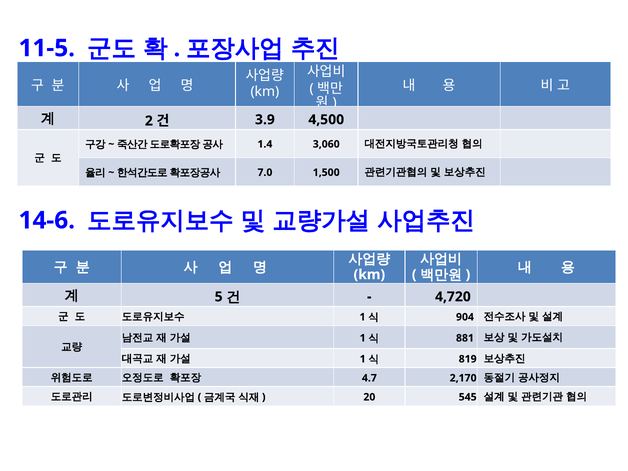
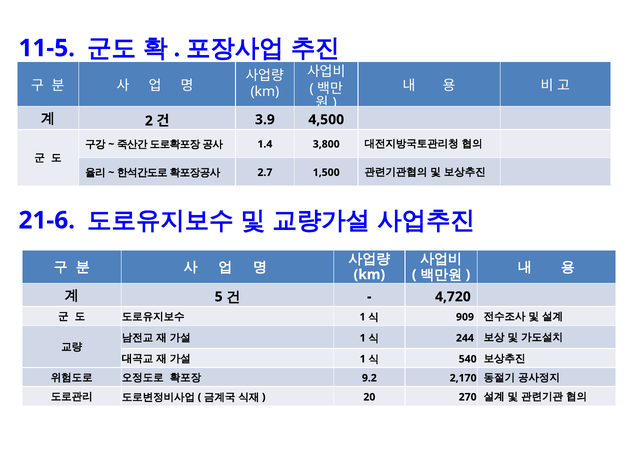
3,060: 3,060 -> 3,800
7.0: 7.0 -> 2.7
14-6: 14-6 -> 21-6
904: 904 -> 909
881: 881 -> 244
819: 819 -> 540
4.7: 4.7 -> 9.2
545: 545 -> 270
